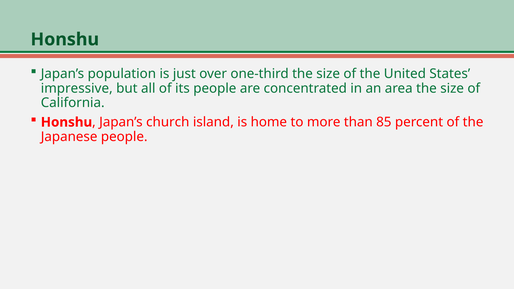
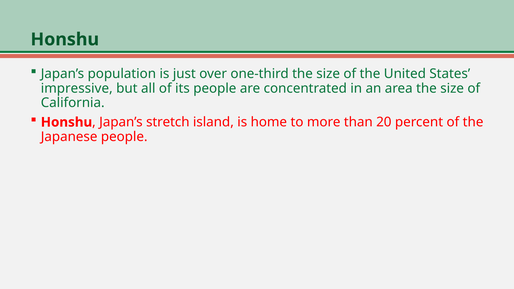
church: church -> stretch
85: 85 -> 20
